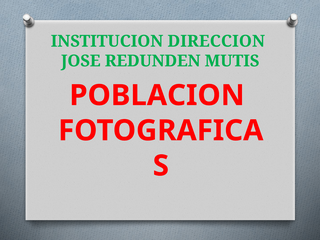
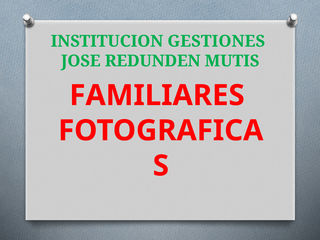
DIRECCION: DIRECCION -> GESTIONES
POBLACION: POBLACION -> FAMILIARES
